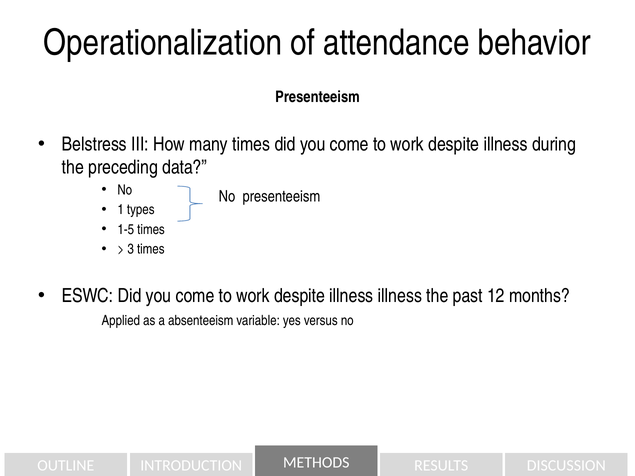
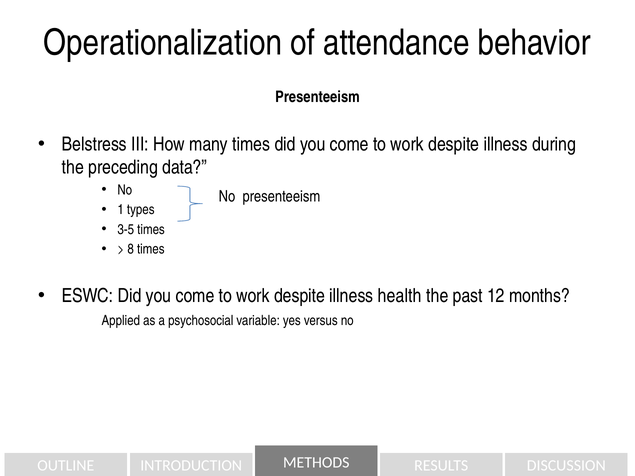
1-5: 1-5 -> 3-5
3: 3 -> 8
illness illness: illness -> health
absenteeism: absenteeism -> psychosocial
